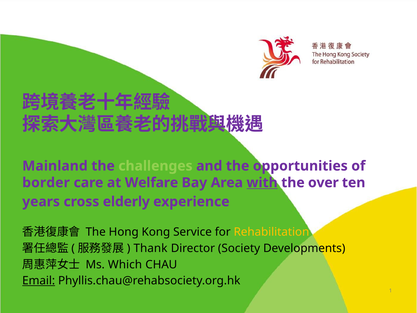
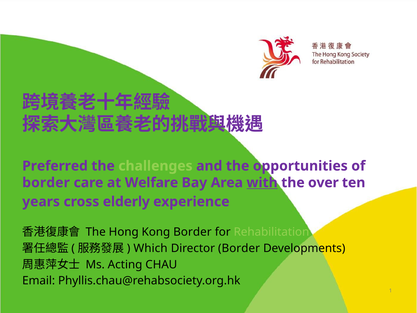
Mainland: Mainland -> Preferred
Kong Service: Service -> Border
Rehabilitation colour: yellow -> light green
Thank: Thank -> Which
Director Society: Society -> Border
Which: Which -> Acting
Email underline: present -> none
